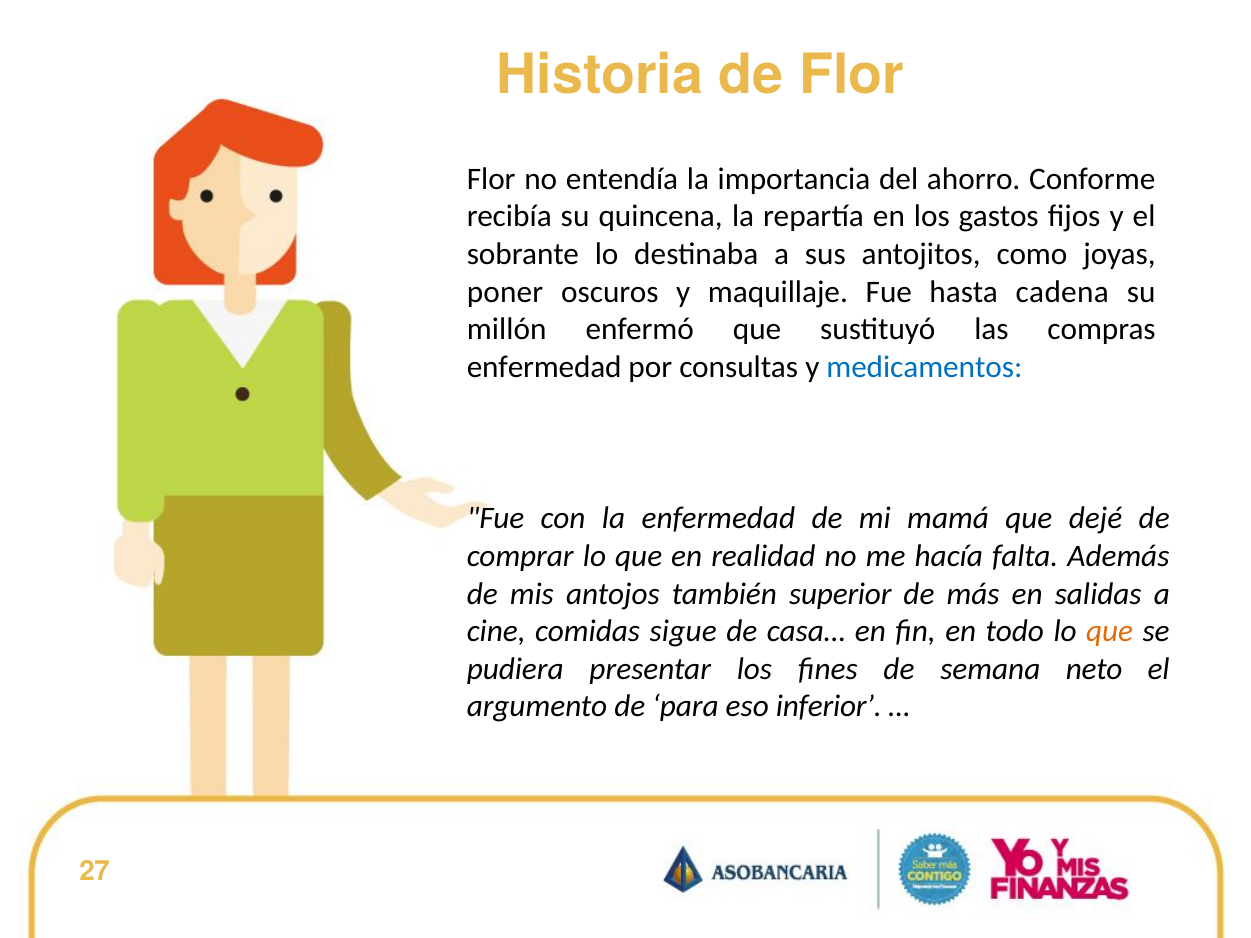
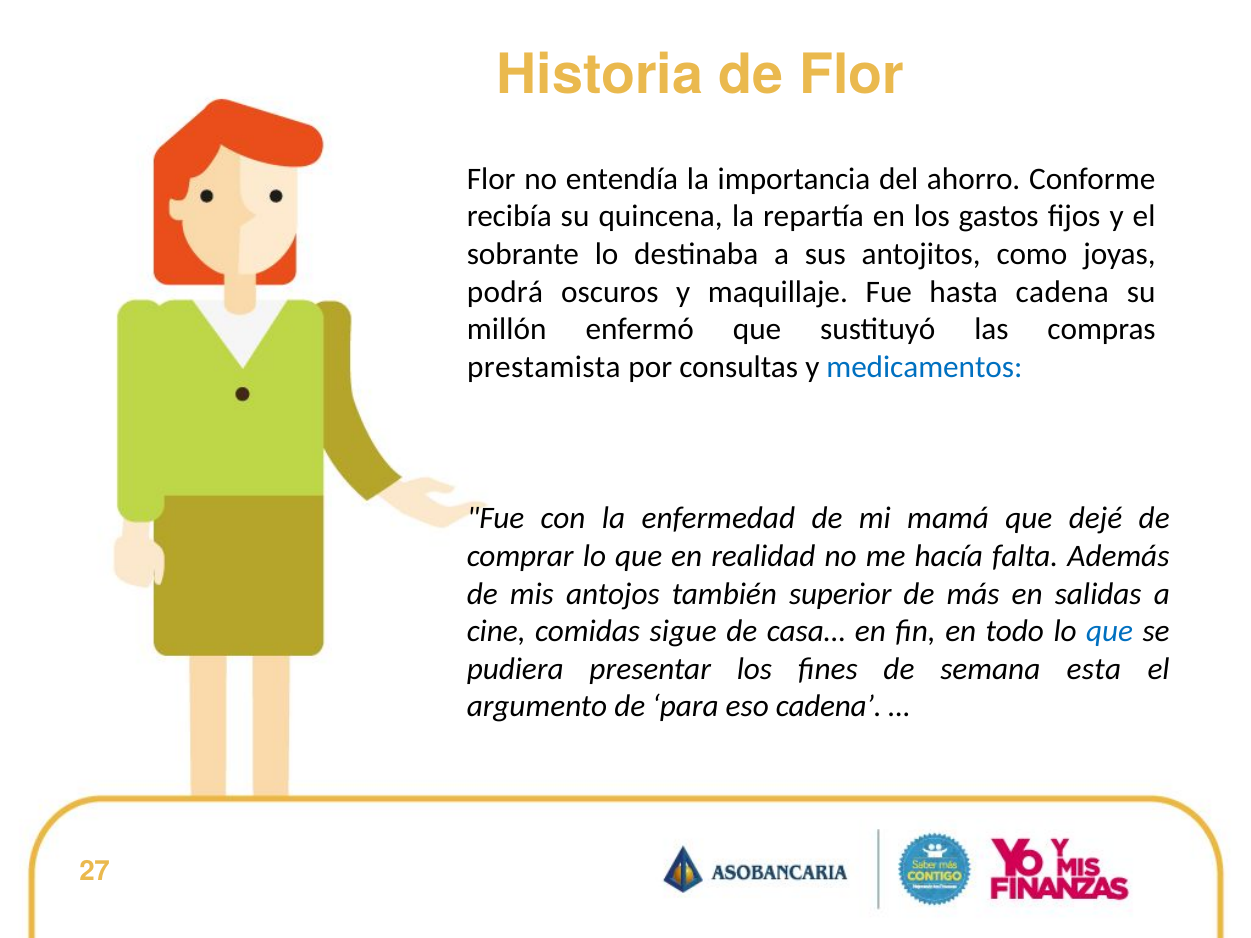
poner: poner -> podrá
enfermedad at (544, 367): enfermedad -> prestamista
que at (1110, 631) colour: orange -> blue
neto: neto -> esta
eso inferior: inferior -> cadena
